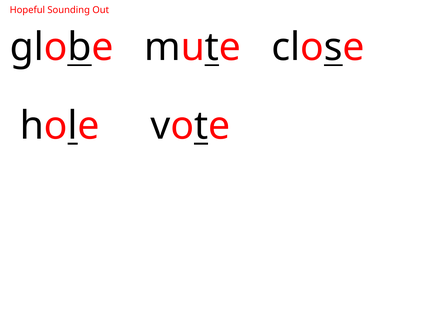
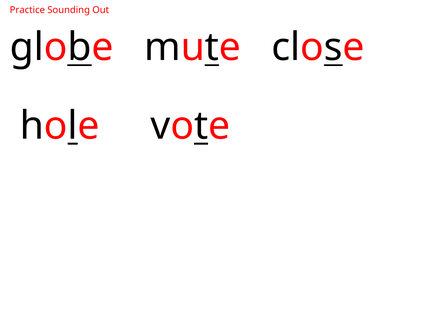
Hopeful: Hopeful -> Practice
